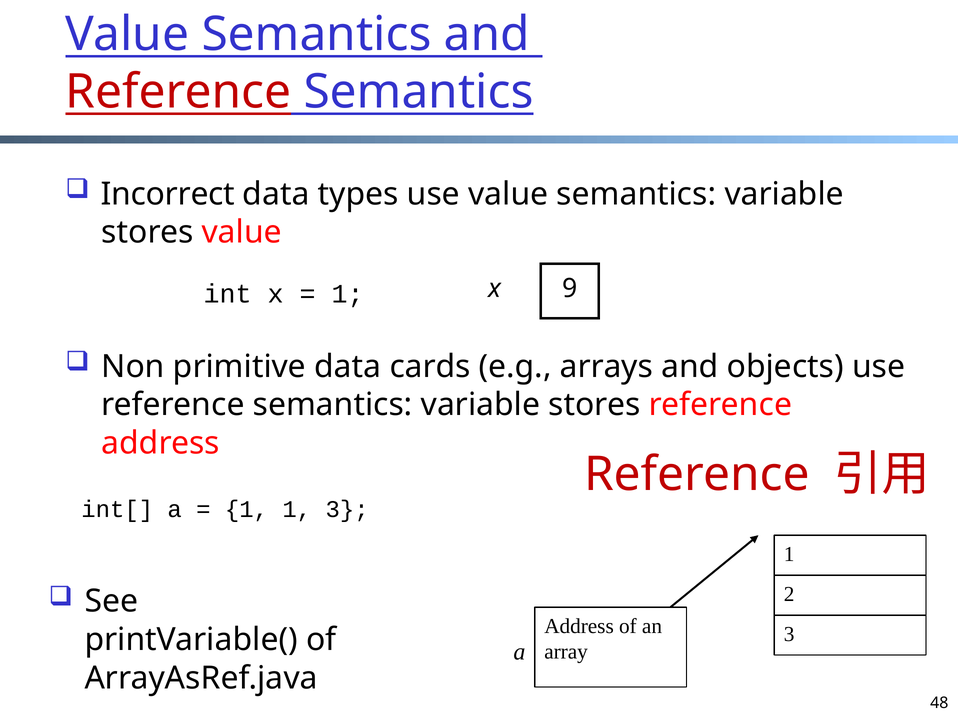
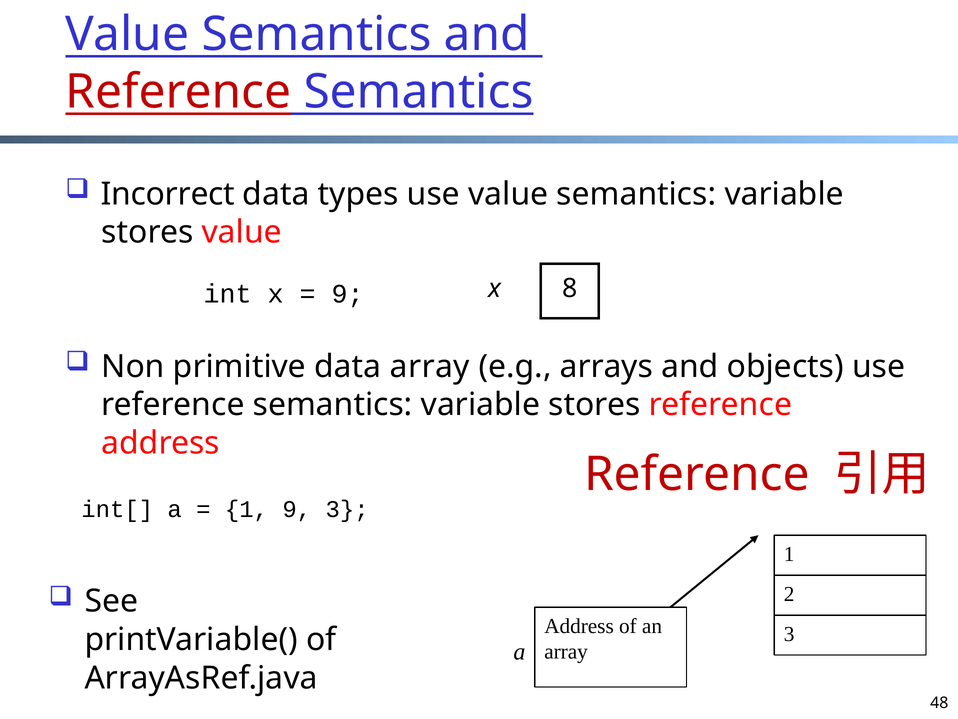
9: 9 -> 8
1 at (348, 294): 1 -> 9
data cards: cards -> array
1 1: 1 -> 9
